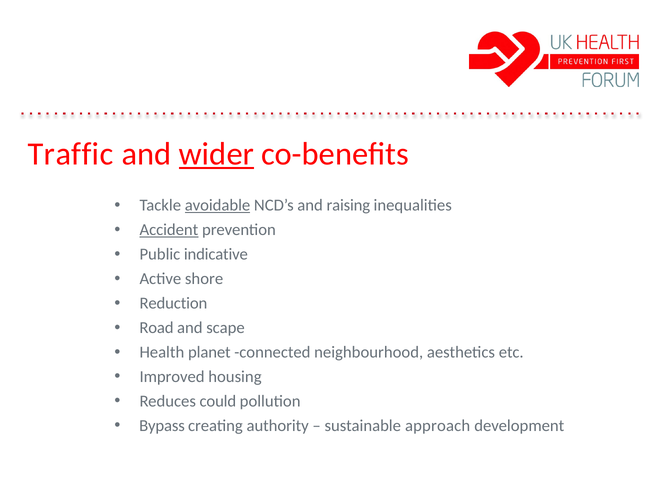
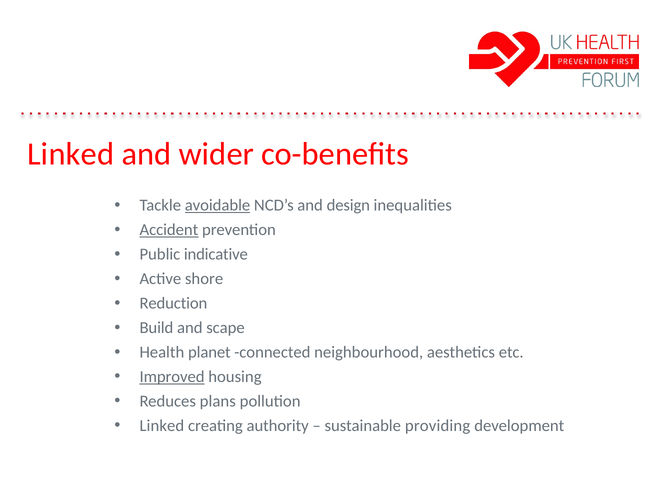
Traffic at (71, 154): Traffic -> Linked
wider underline: present -> none
raising: raising -> design
Road: Road -> Build
Improved underline: none -> present
could: could -> plans
Bypass at (162, 426): Bypass -> Linked
approach: approach -> providing
